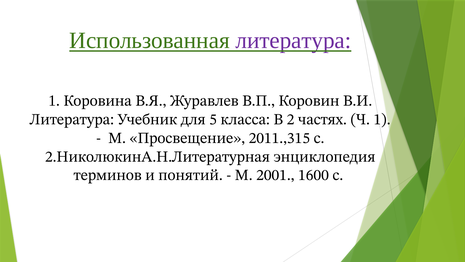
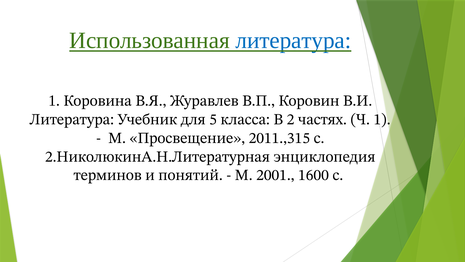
литература at (293, 41) colour: purple -> blue
